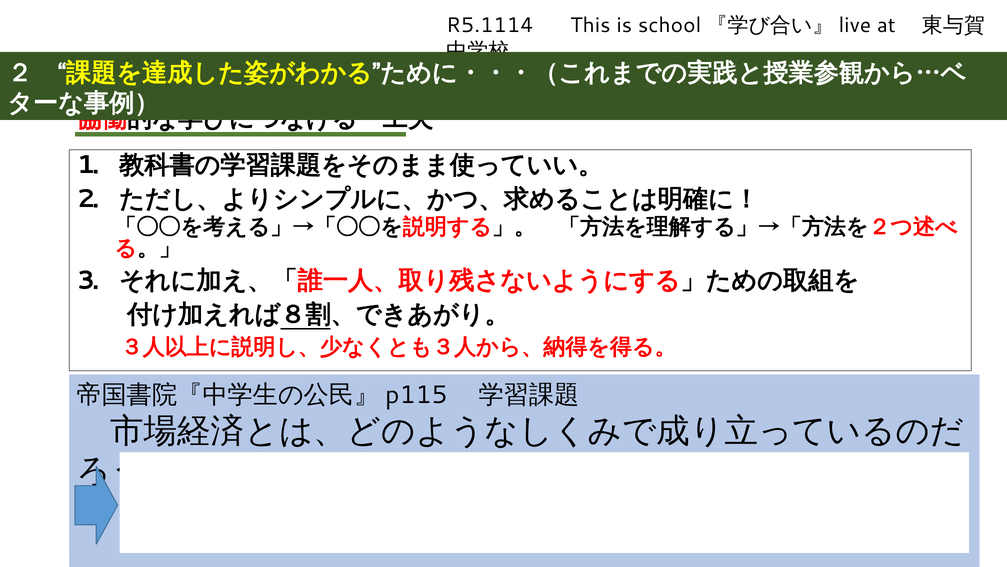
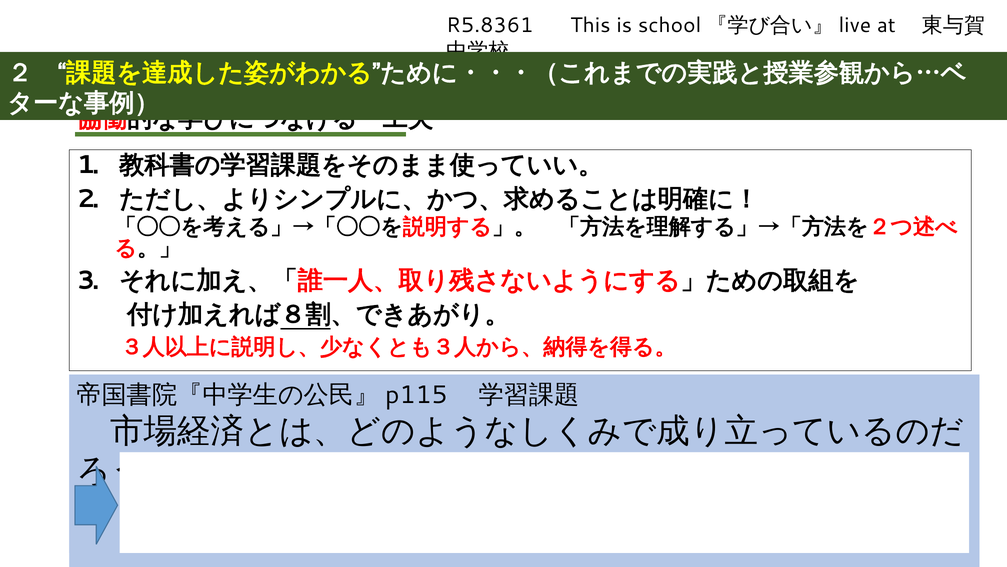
R5.1114: R5.1114 -> R5.8361
